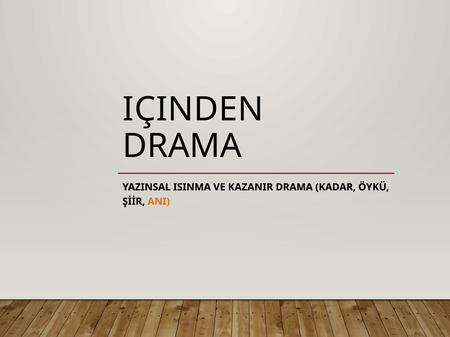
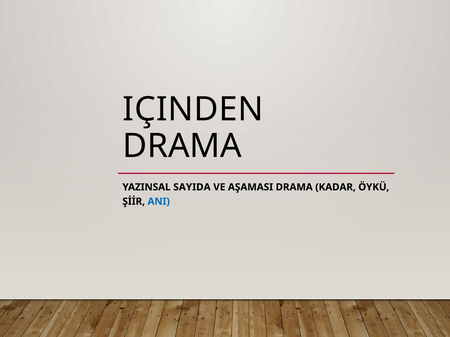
ISINMA: ISINMA -> SAYIDA
KAZANIR: KAZANIR -> AŞAMASI
ANI colour: orange -> blue
